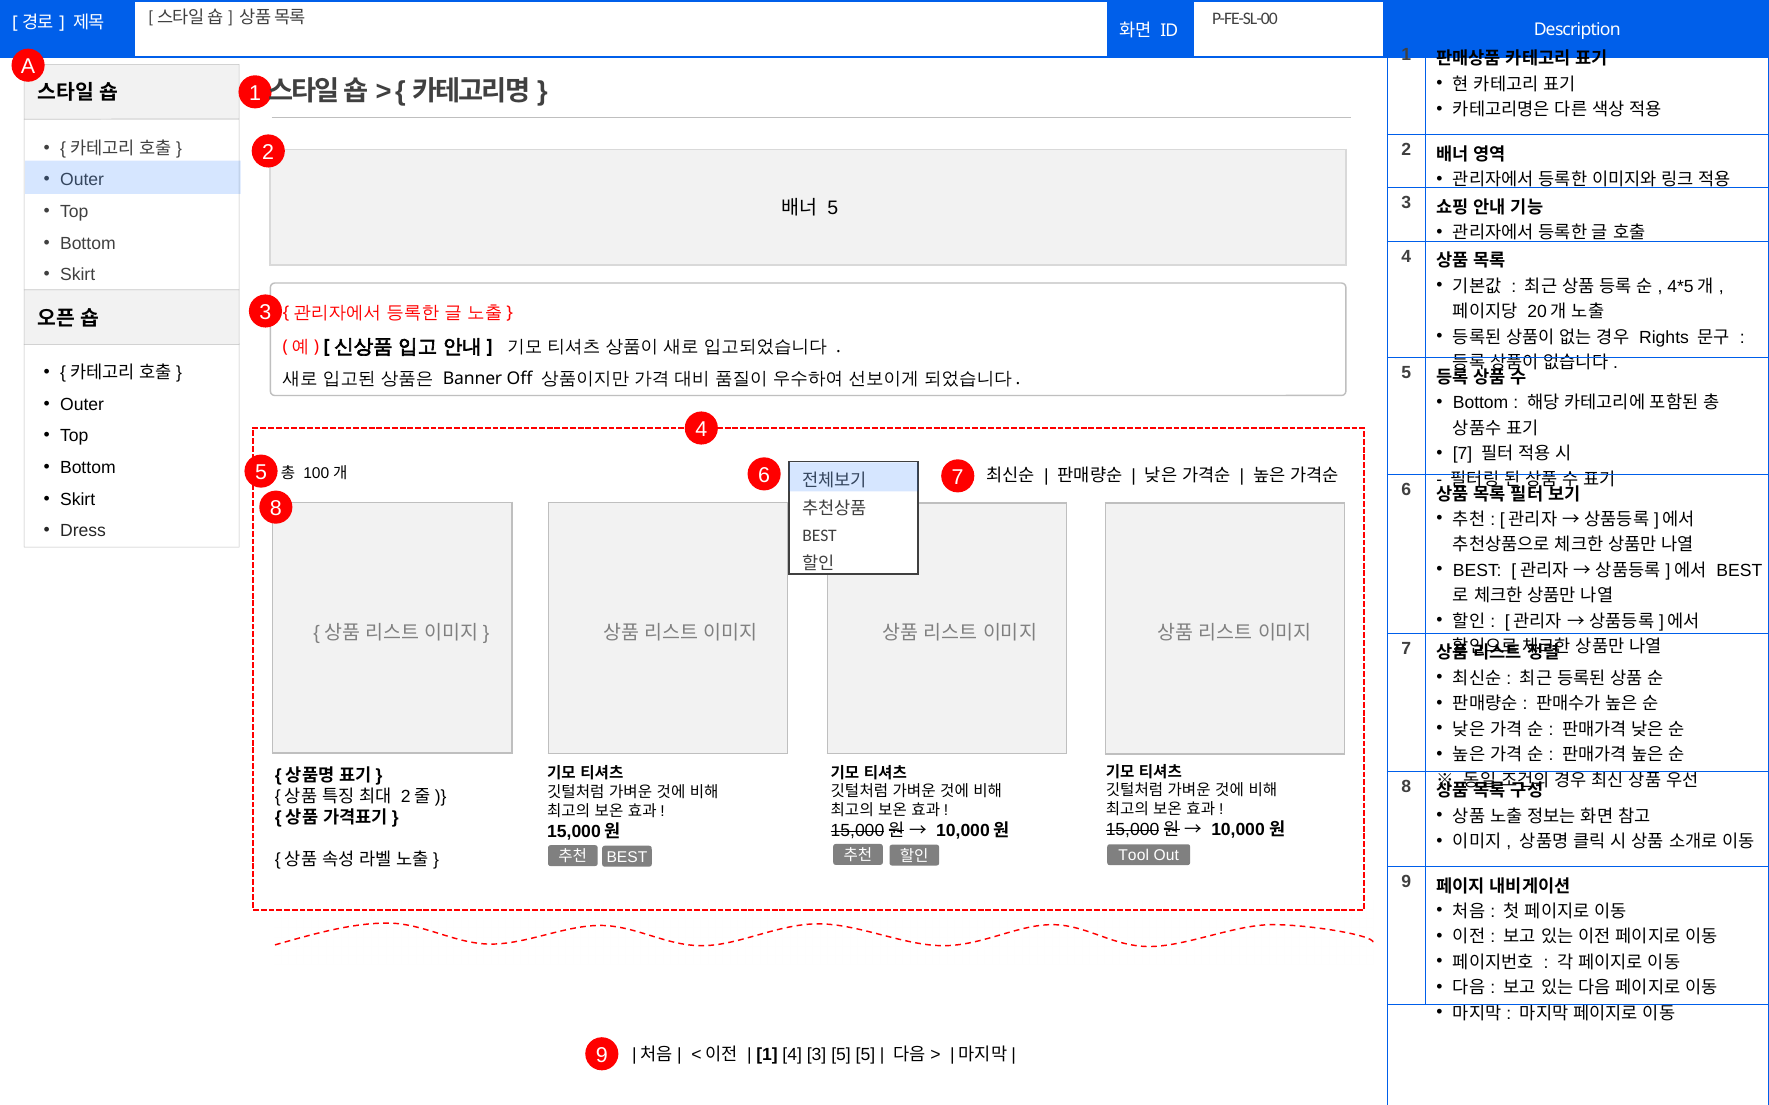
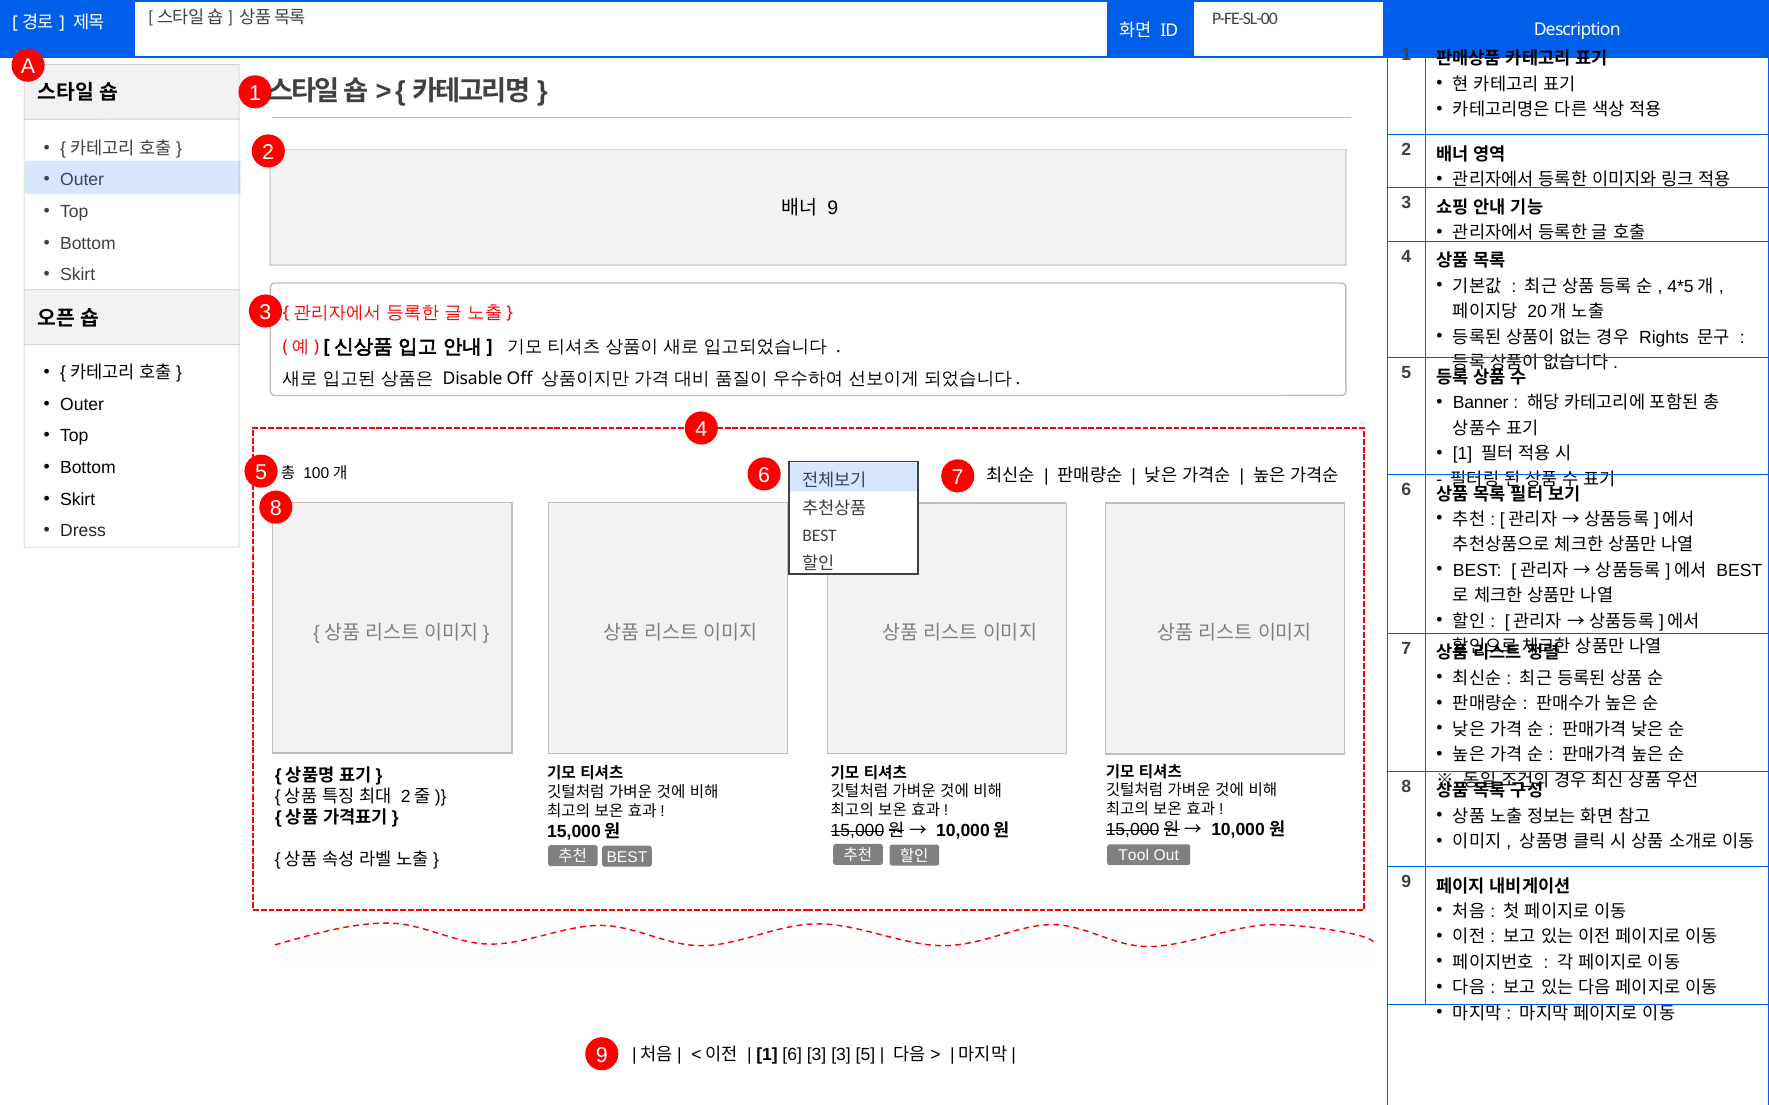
5 at (833, 208): 5 -> 9
Banner: Banner -> Disable
Bottom at (1481, 403): Bottom -> Banner
7 at (1463, 454): 7 -> 1
1 4: 4 -> 6
3 5: 5 -> 3
